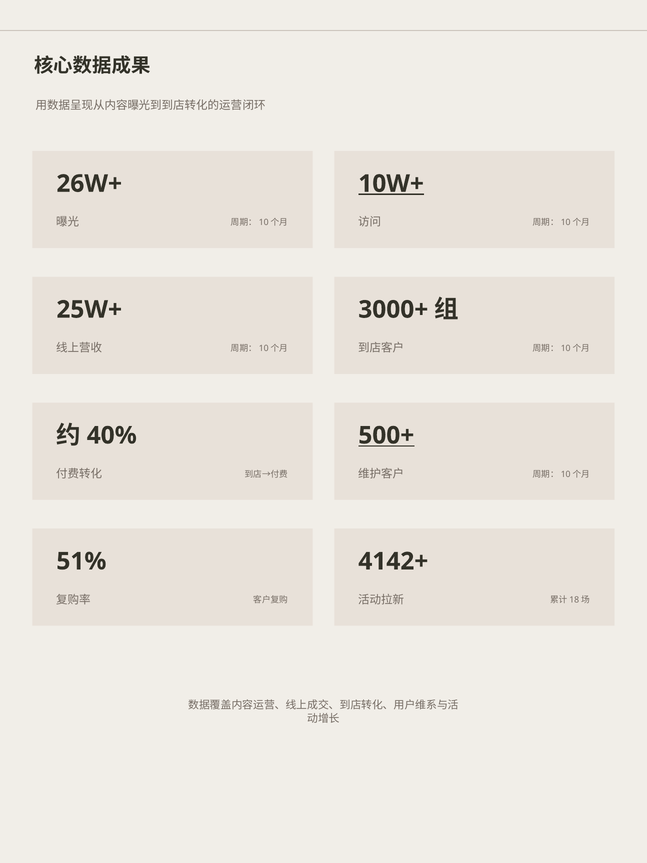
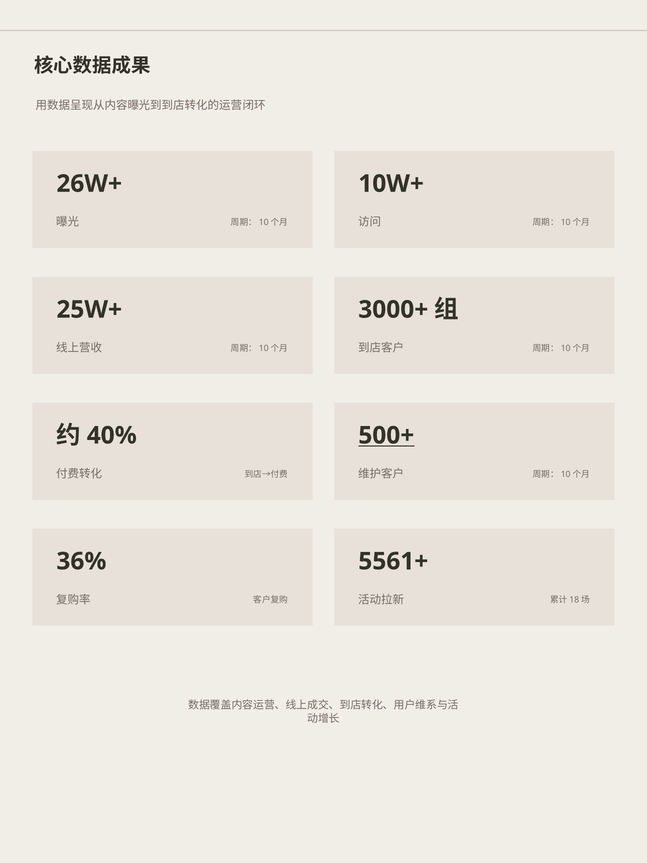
10W+ underline: present -> none
51%: 51% -> 36%
4142+: 4142+ -> 5561+
